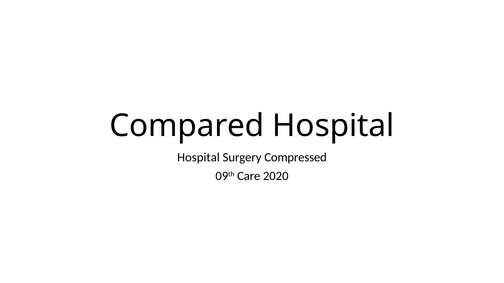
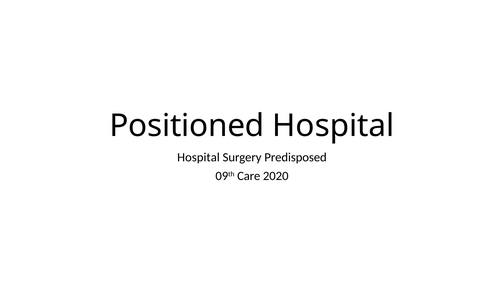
Compared: Compared -> Positioned
Compressed: Compressed -> Predisposed
